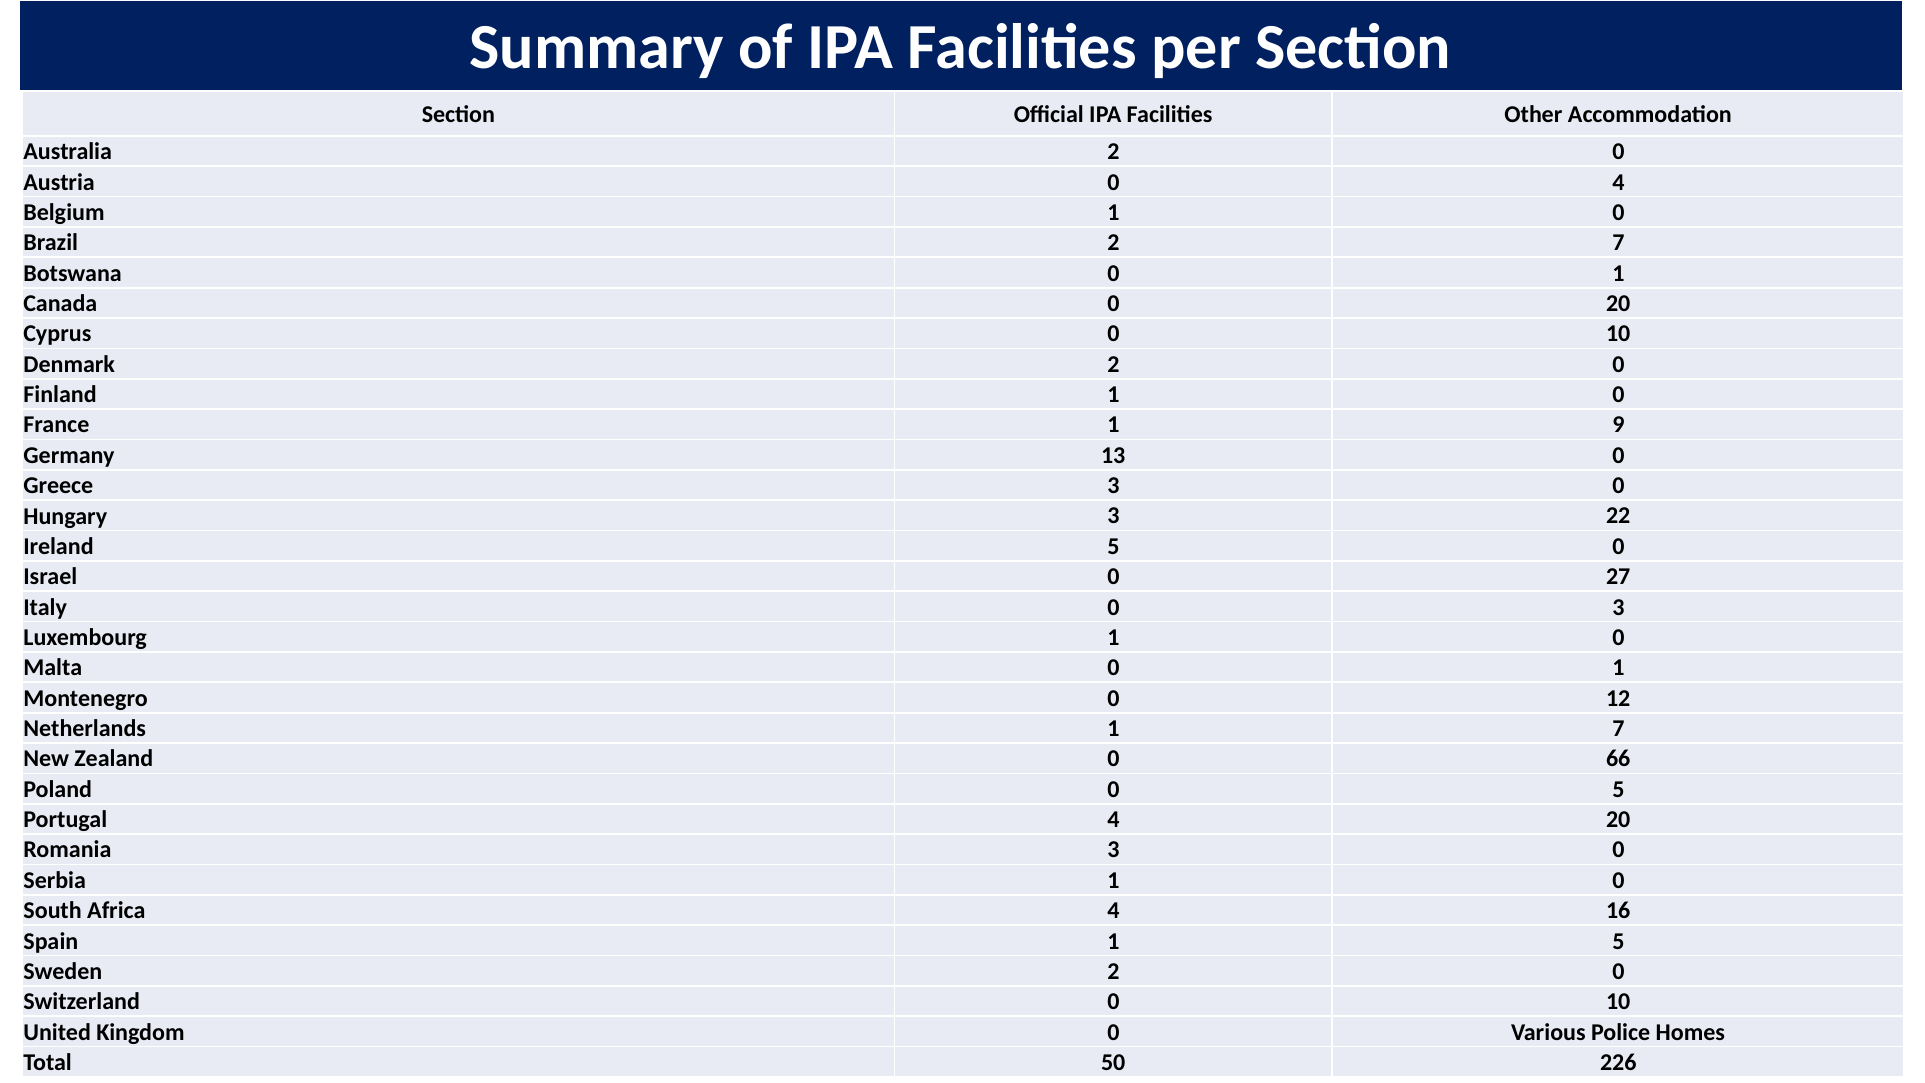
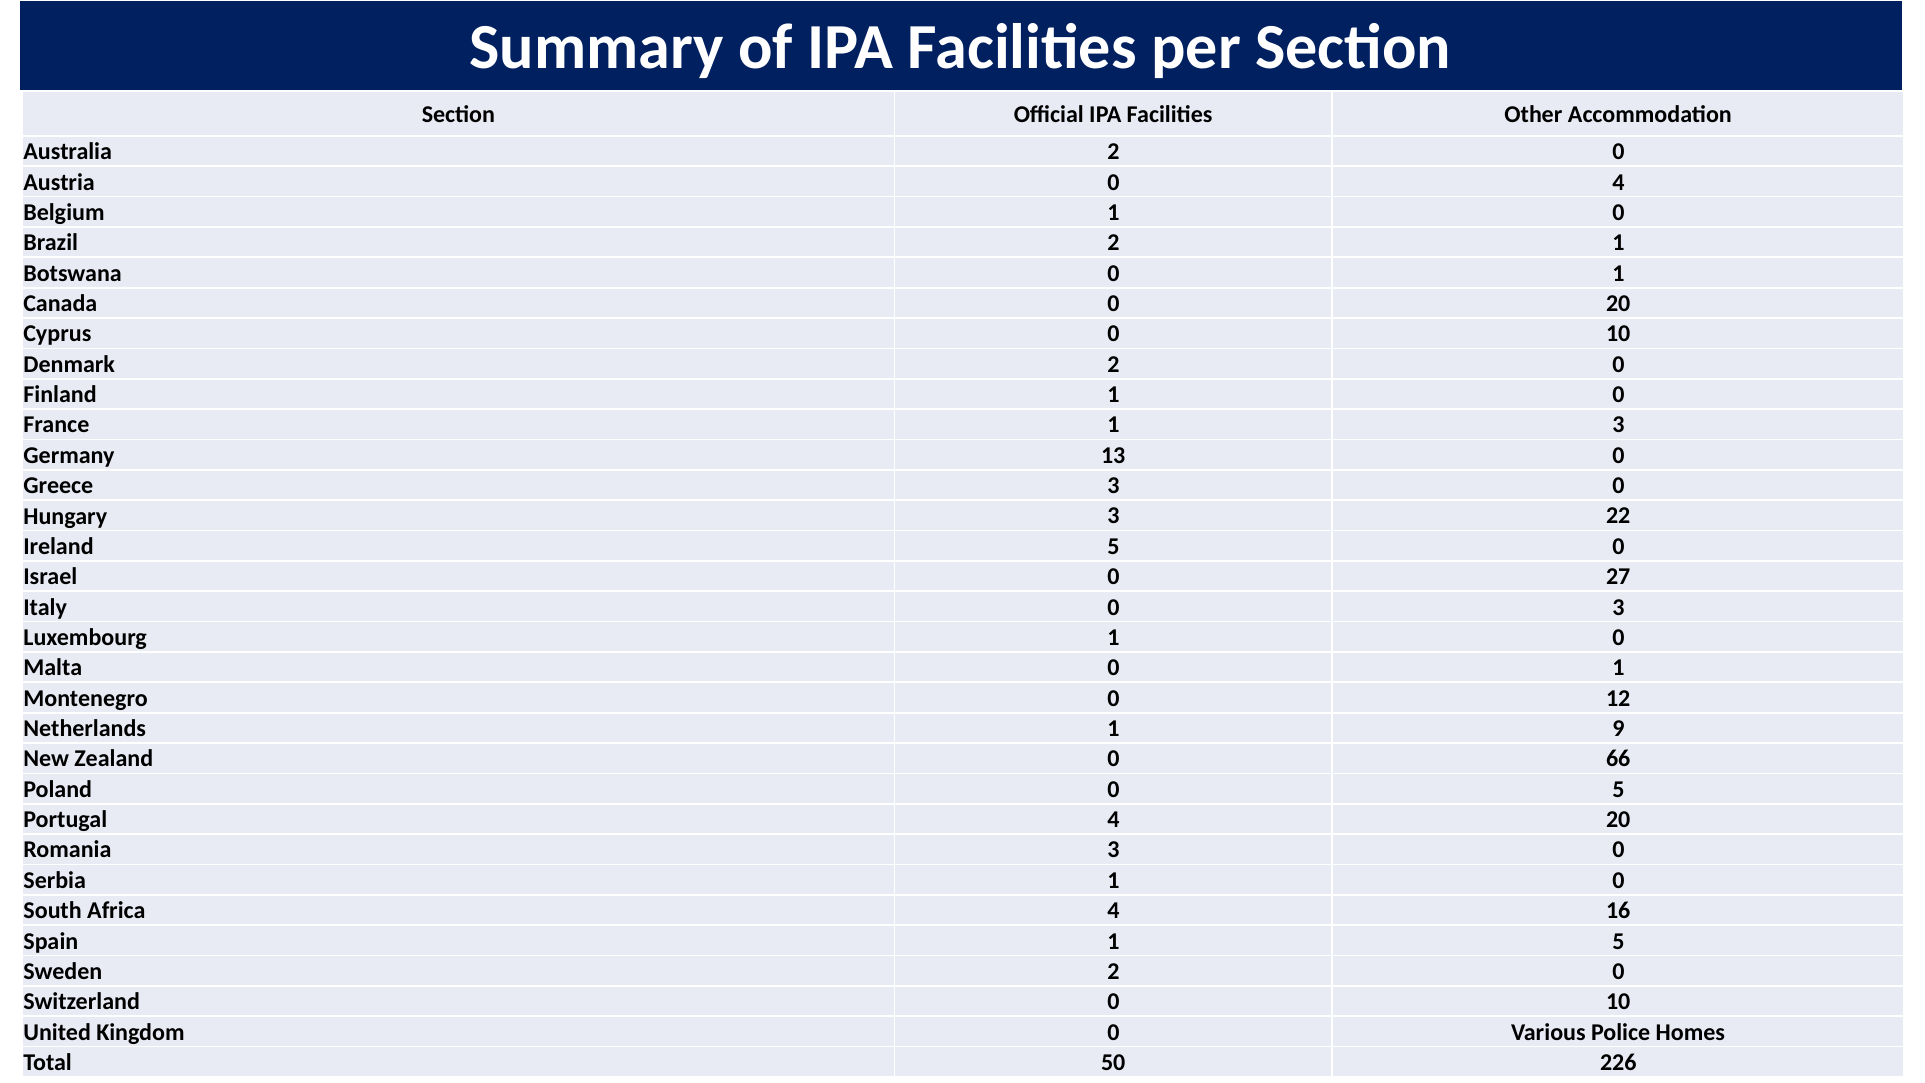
2 7: 7 -> 1
1 9: 9 -> 3
1 7: 7 -> 9
